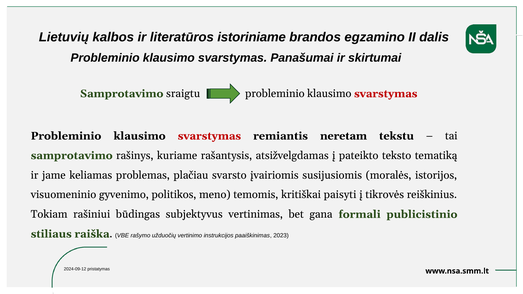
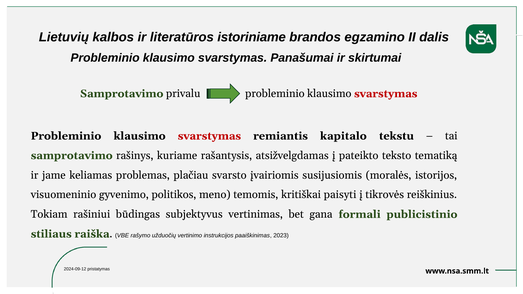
sraigtu: sraigtu -> privalu
neretam: neretam -> kapitalo
